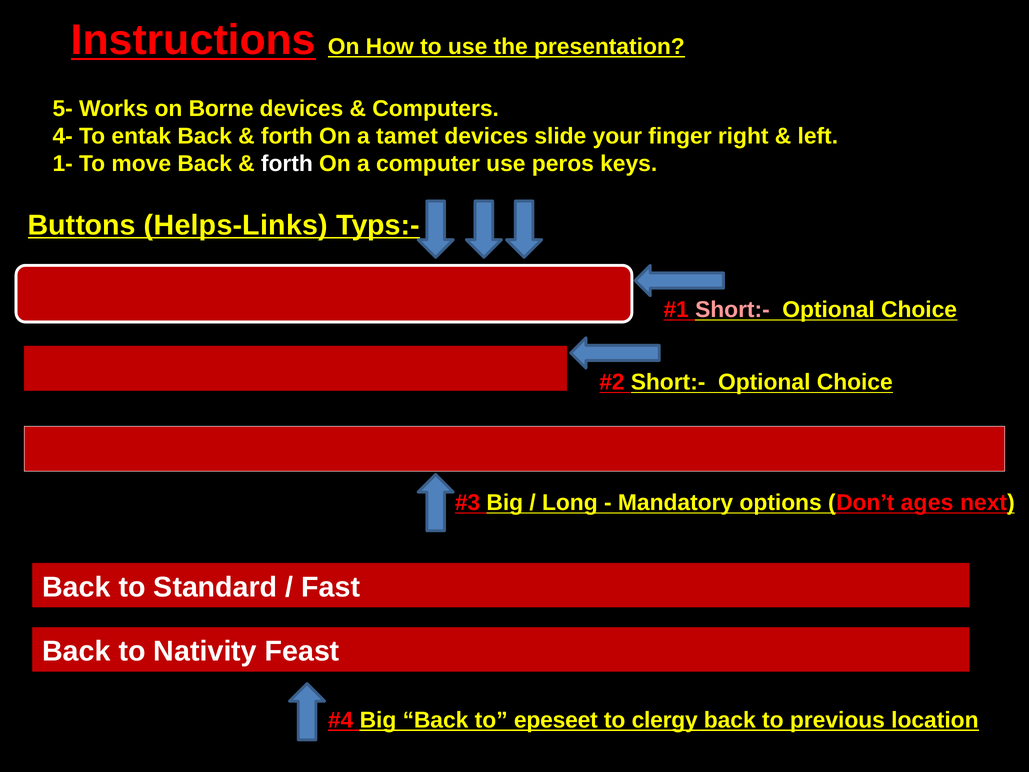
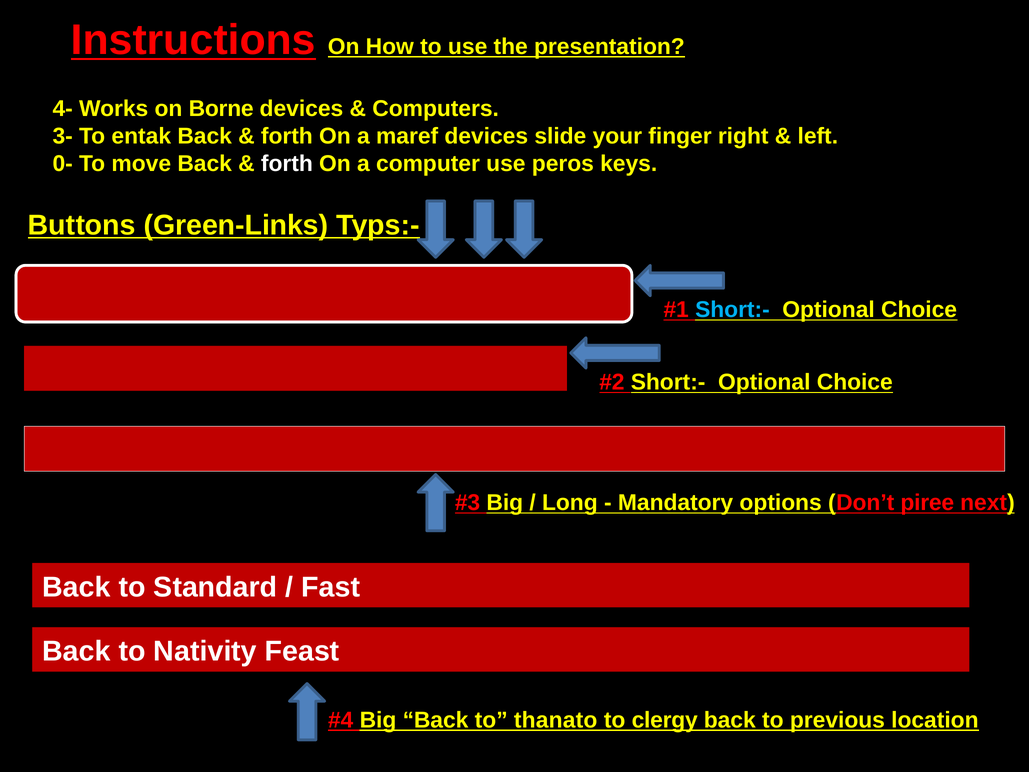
5-: 5- -> 4-
4-: 4- -> 3-
tamet: tamet -> maref
1-: 1- -> 0-
Helps-Links: Helps-Links -> Green-Links
Short:- at (732, 310) colour: pink -> light blue
ages: ages -> piree
epeseet: epeseet -> thanato
